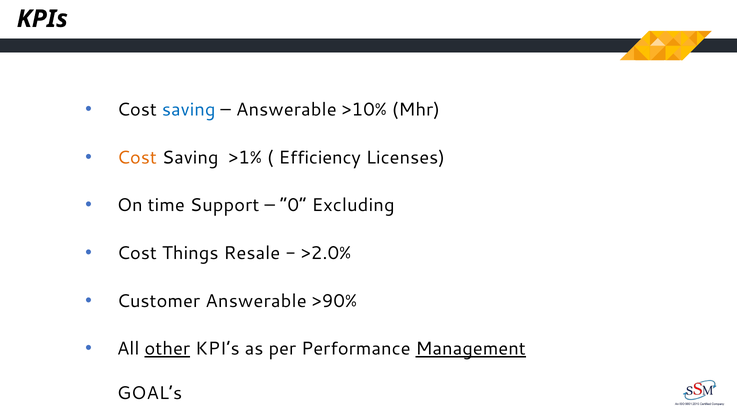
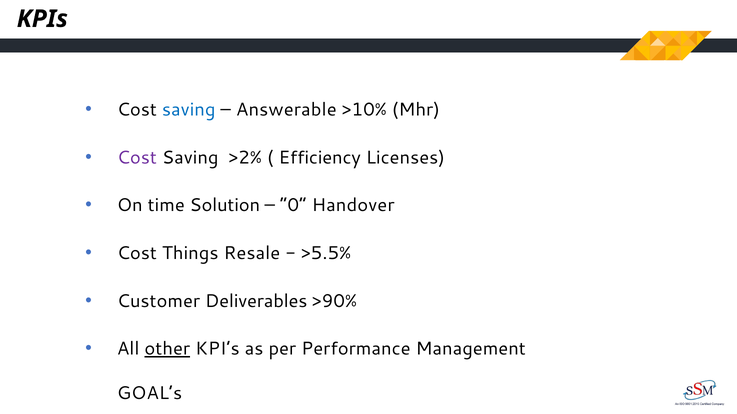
Cost at (137, 158) colour: orange -> purple
>1%: >1% -> >2%
Support: Support -> Solution
Excluding: Excluding -> Handover
>2.0%: >2.0% -> >5.5%
Customer Answerable: Answerable -> Deliverables
Management underline: present -> none
